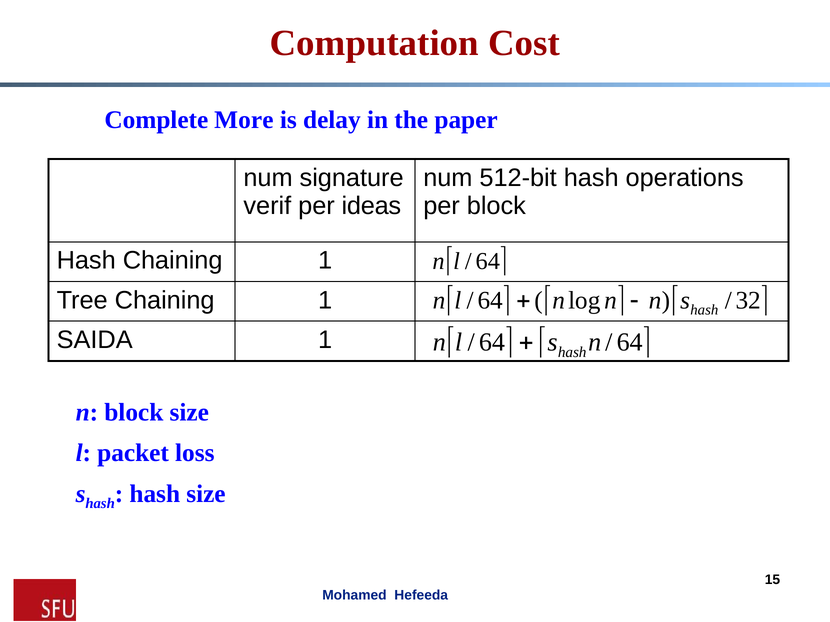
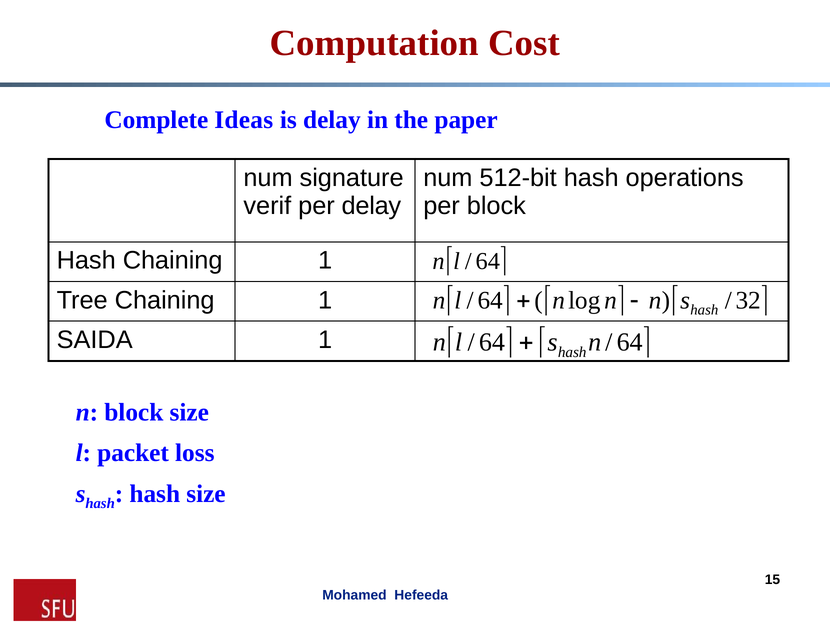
More: More -> Ideas
per ideas: ideas -> delay
